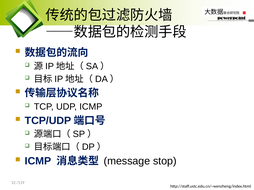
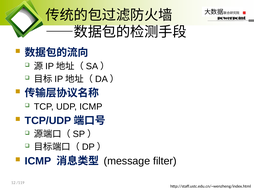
stop: stop -> filter
